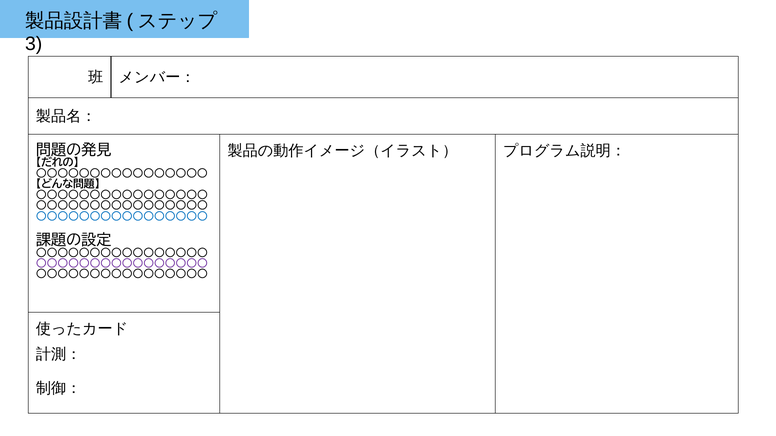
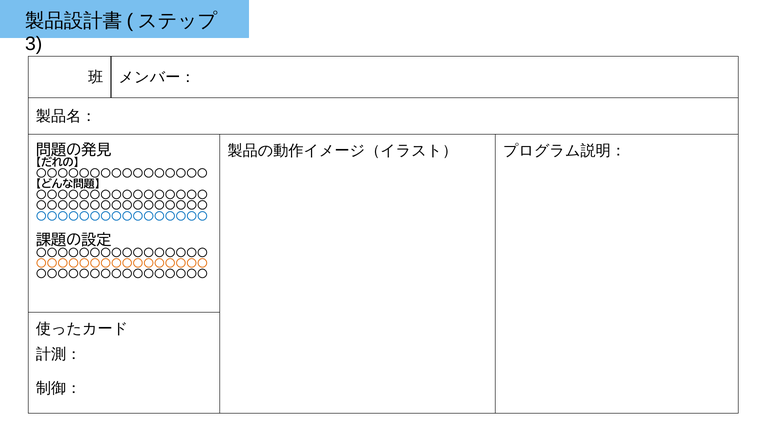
〇〇〇〇〇〇〇〇〇〇〇〇〇〇〇〇 at (122, 264) colour: purple -> orange
